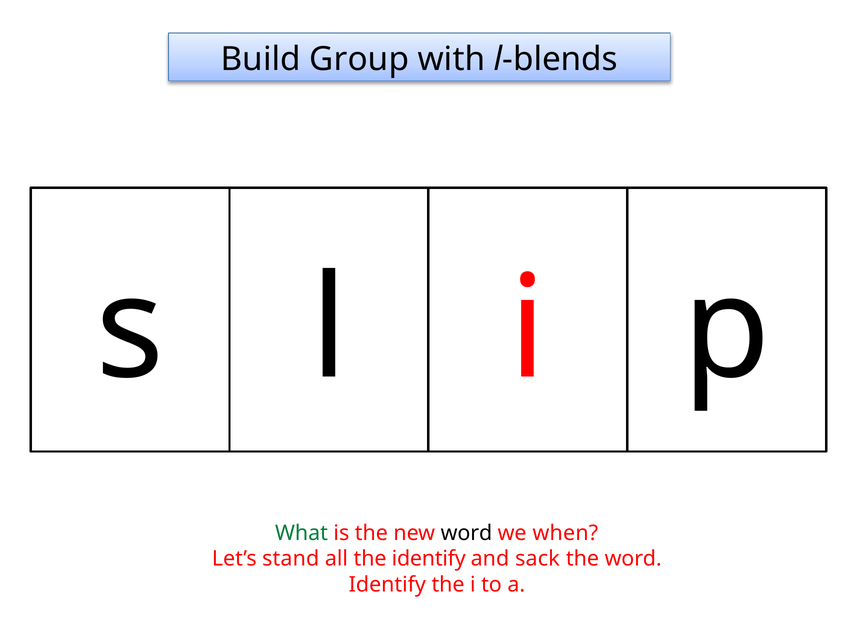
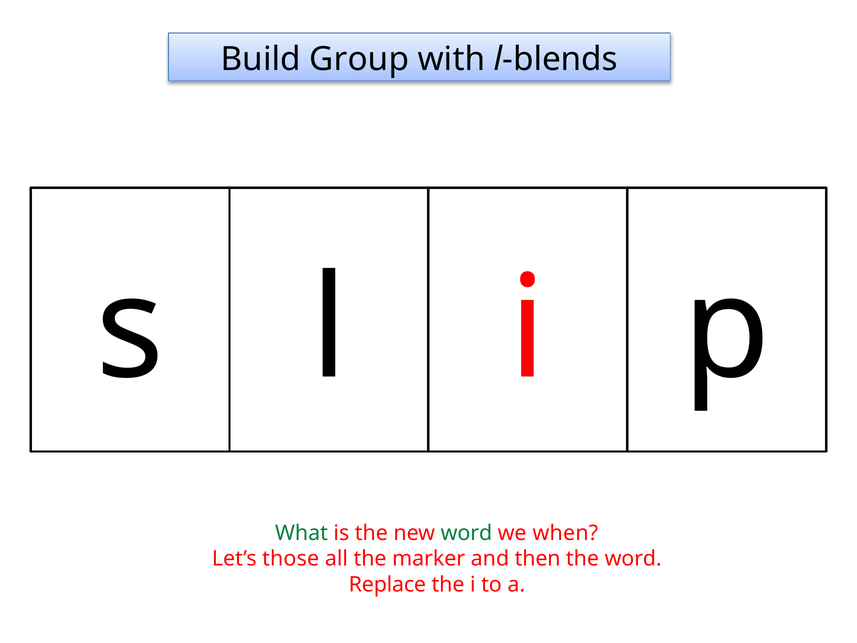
word at (466, 533) colour: black -> green
stand: stand -> those
the identify: identify -> marker
sack: sack -> then
Identify at (387, 584): Identify -> Replace
